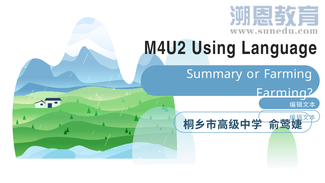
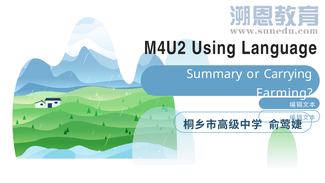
or Farming: Farming -> Carrying
